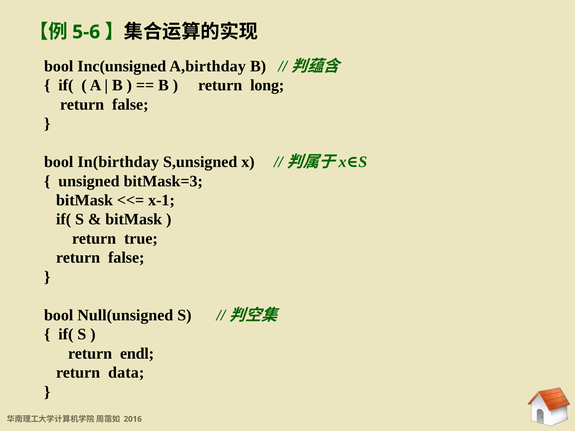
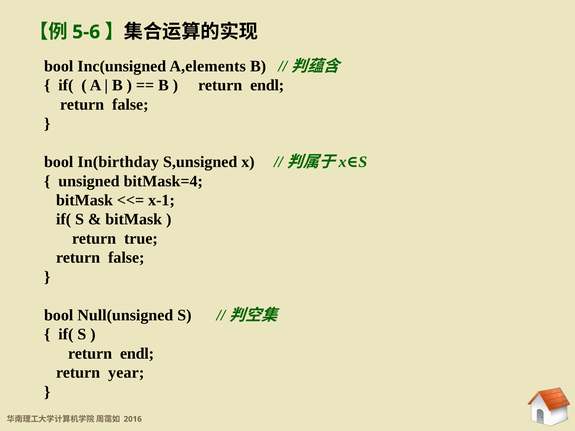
A,birthday: A,birthday -> A,elements
long at (267, 85): long -> endl
bitMask=3: bitMask=3 -> bitMask=4
data: data -> year
